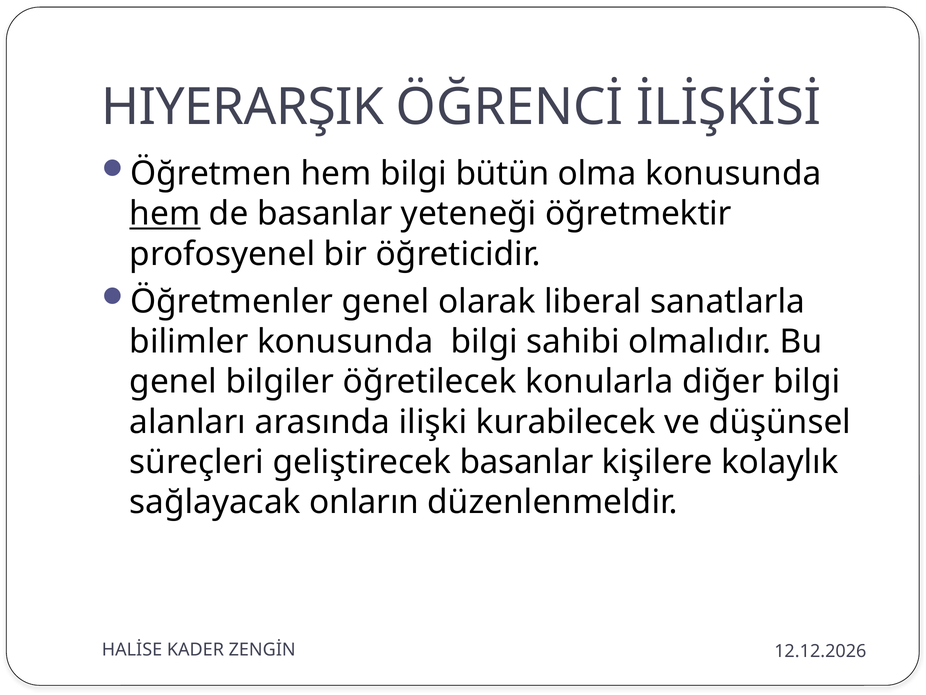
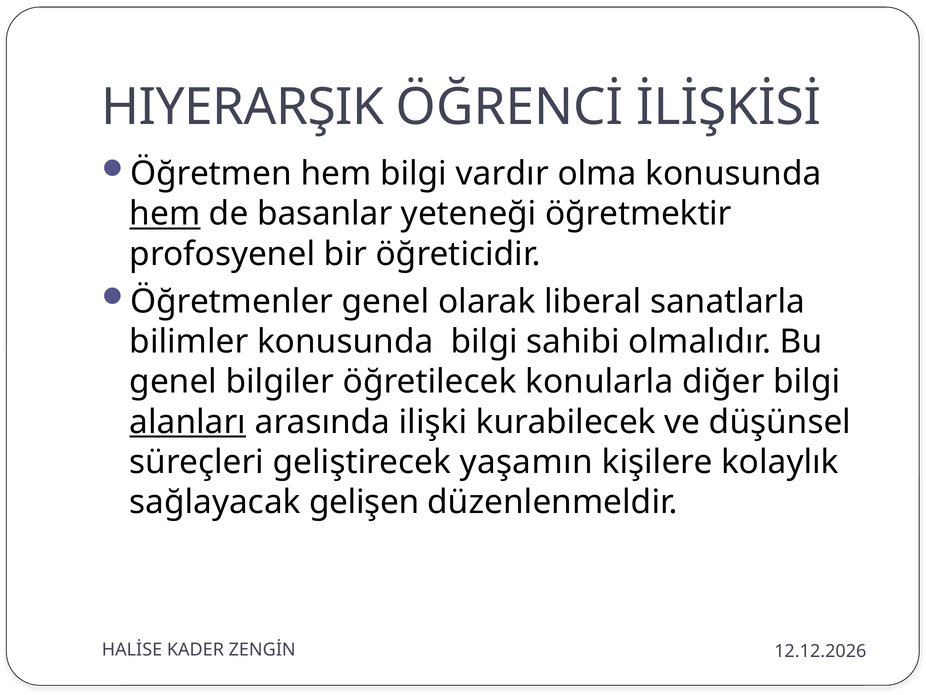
bütün: bütün -> vardır
alanları underline: none -> present
geliştirecek basanlar: basanlar -> yaşamın
onların: onların -> gelişen
